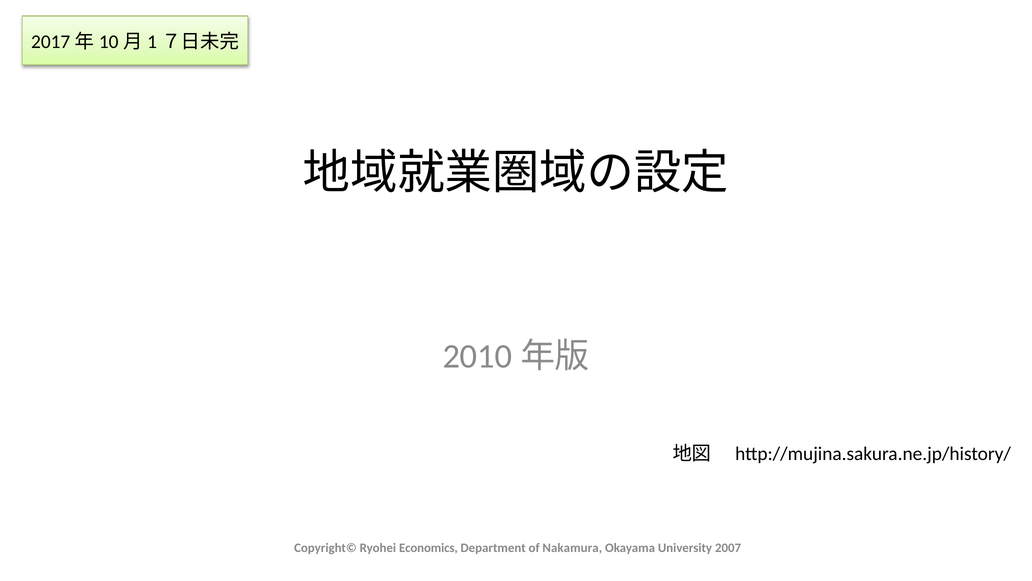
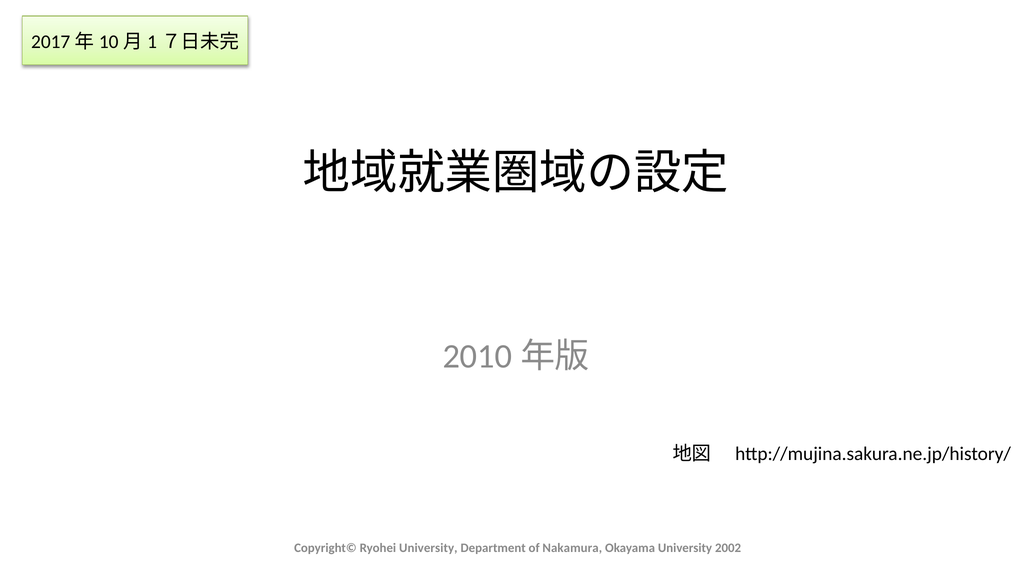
Ryohei Economics: Economics -> University
2007: 2007 -> 2002
